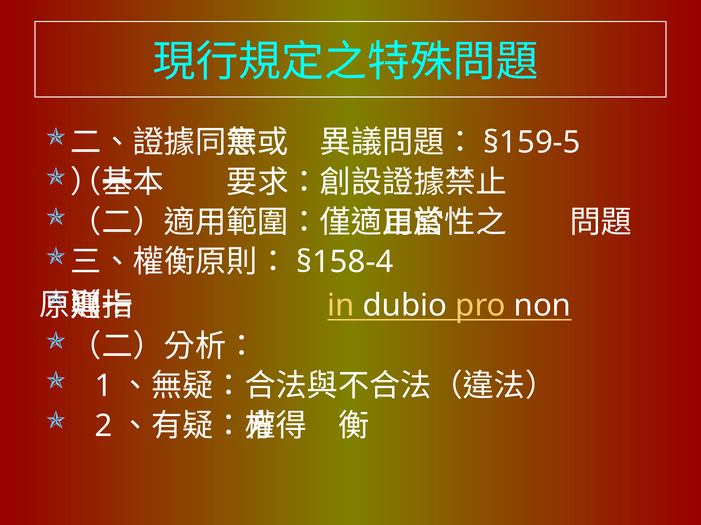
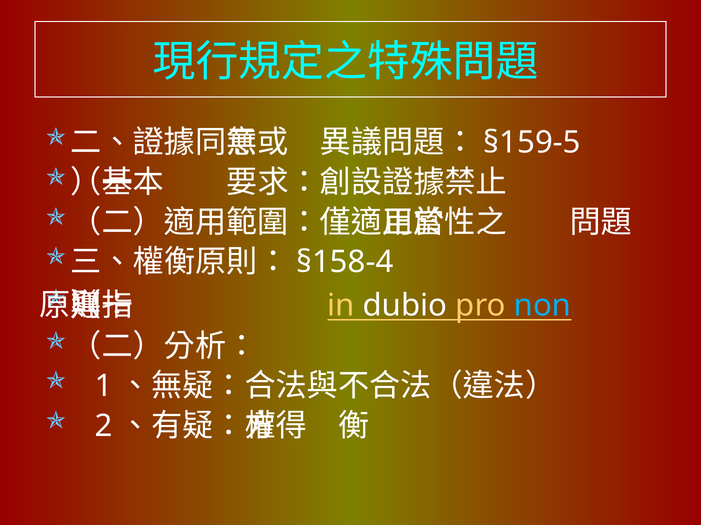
non colour: white -> light blue
